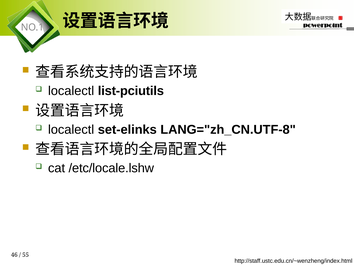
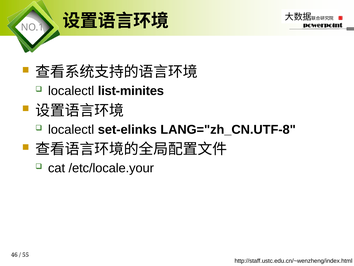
list-pciutils: list-pciutils -> list-minites
/etc/locale.lshw: /etc/locale.lshw -> /etc/locale.your
